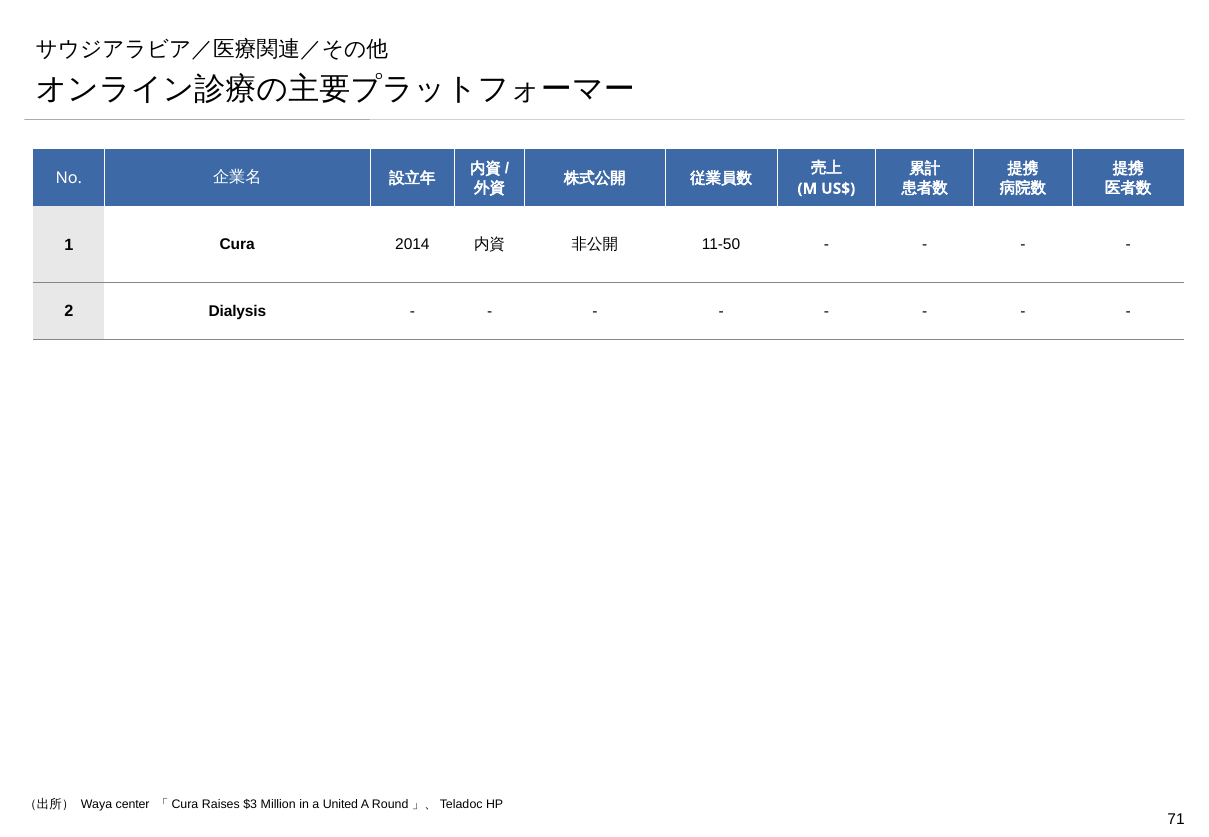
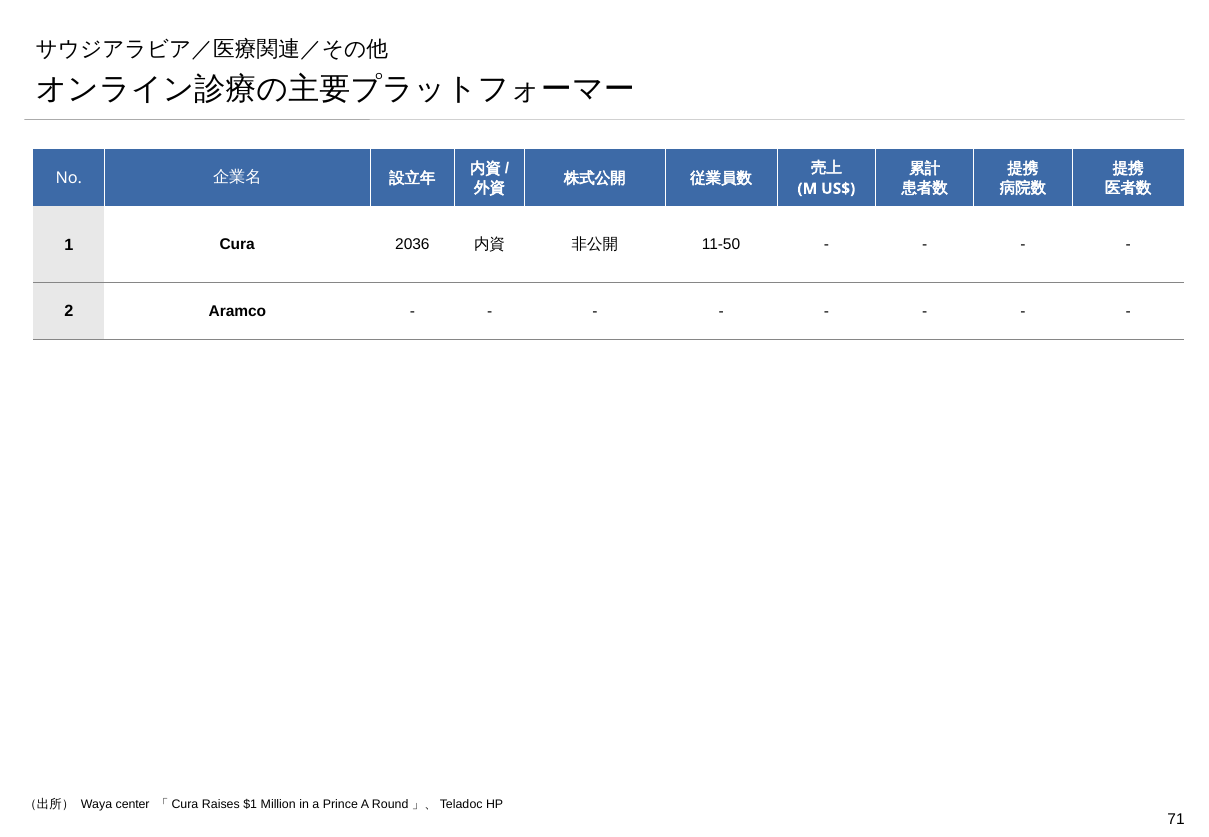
2014: 2014 -> 2036
Dialysis: Dialysis -> Aramco
$3: $3 -> $1
United: United -> Prince
